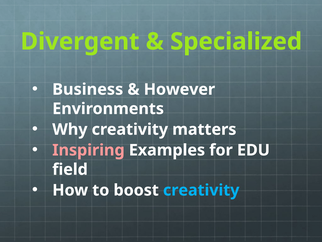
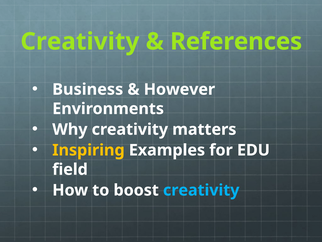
Divergent at (80, 41): Divergent -> Creativity
Specialized: Specialized -> References
Inspiring colour: pink -> yellow
